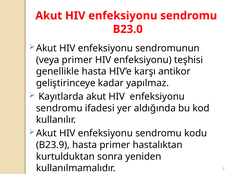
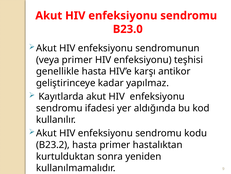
B23.9: B23.9 -> B23.2
